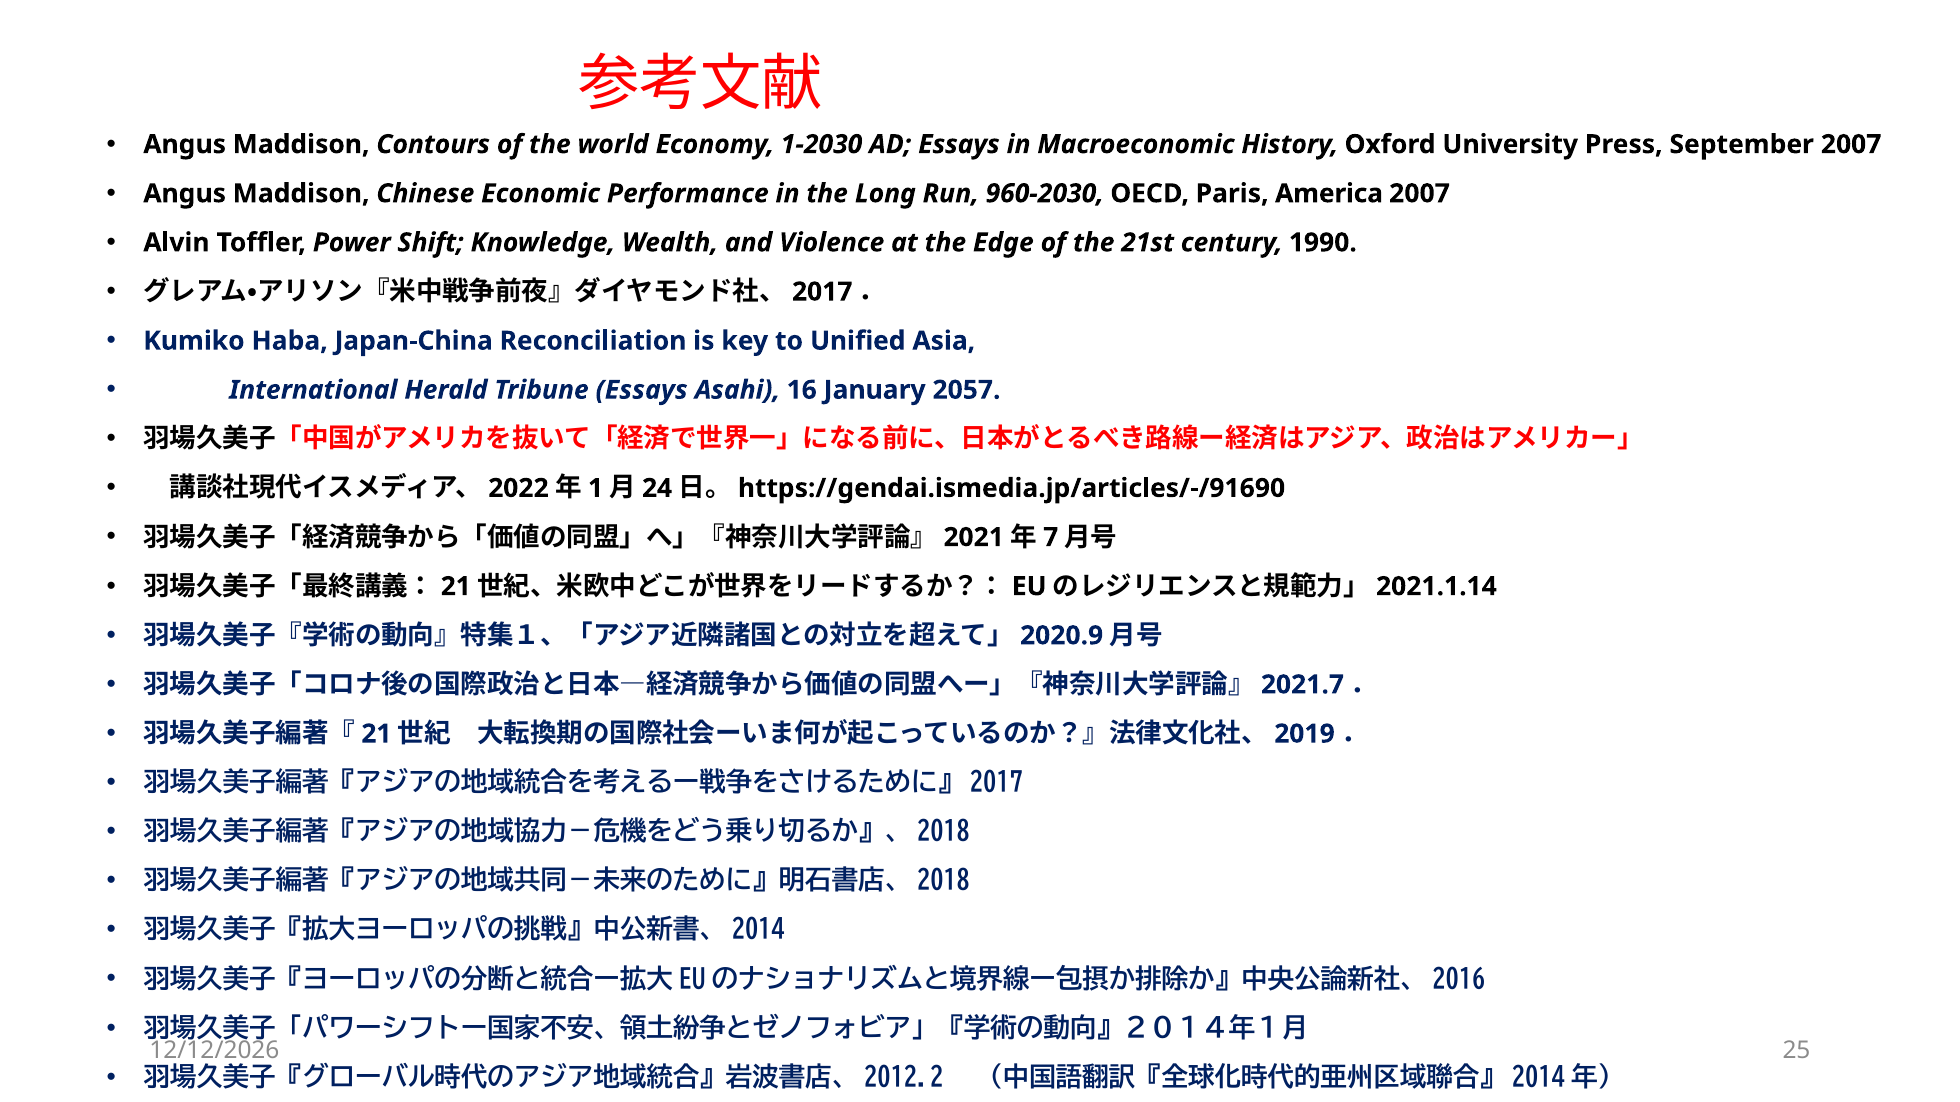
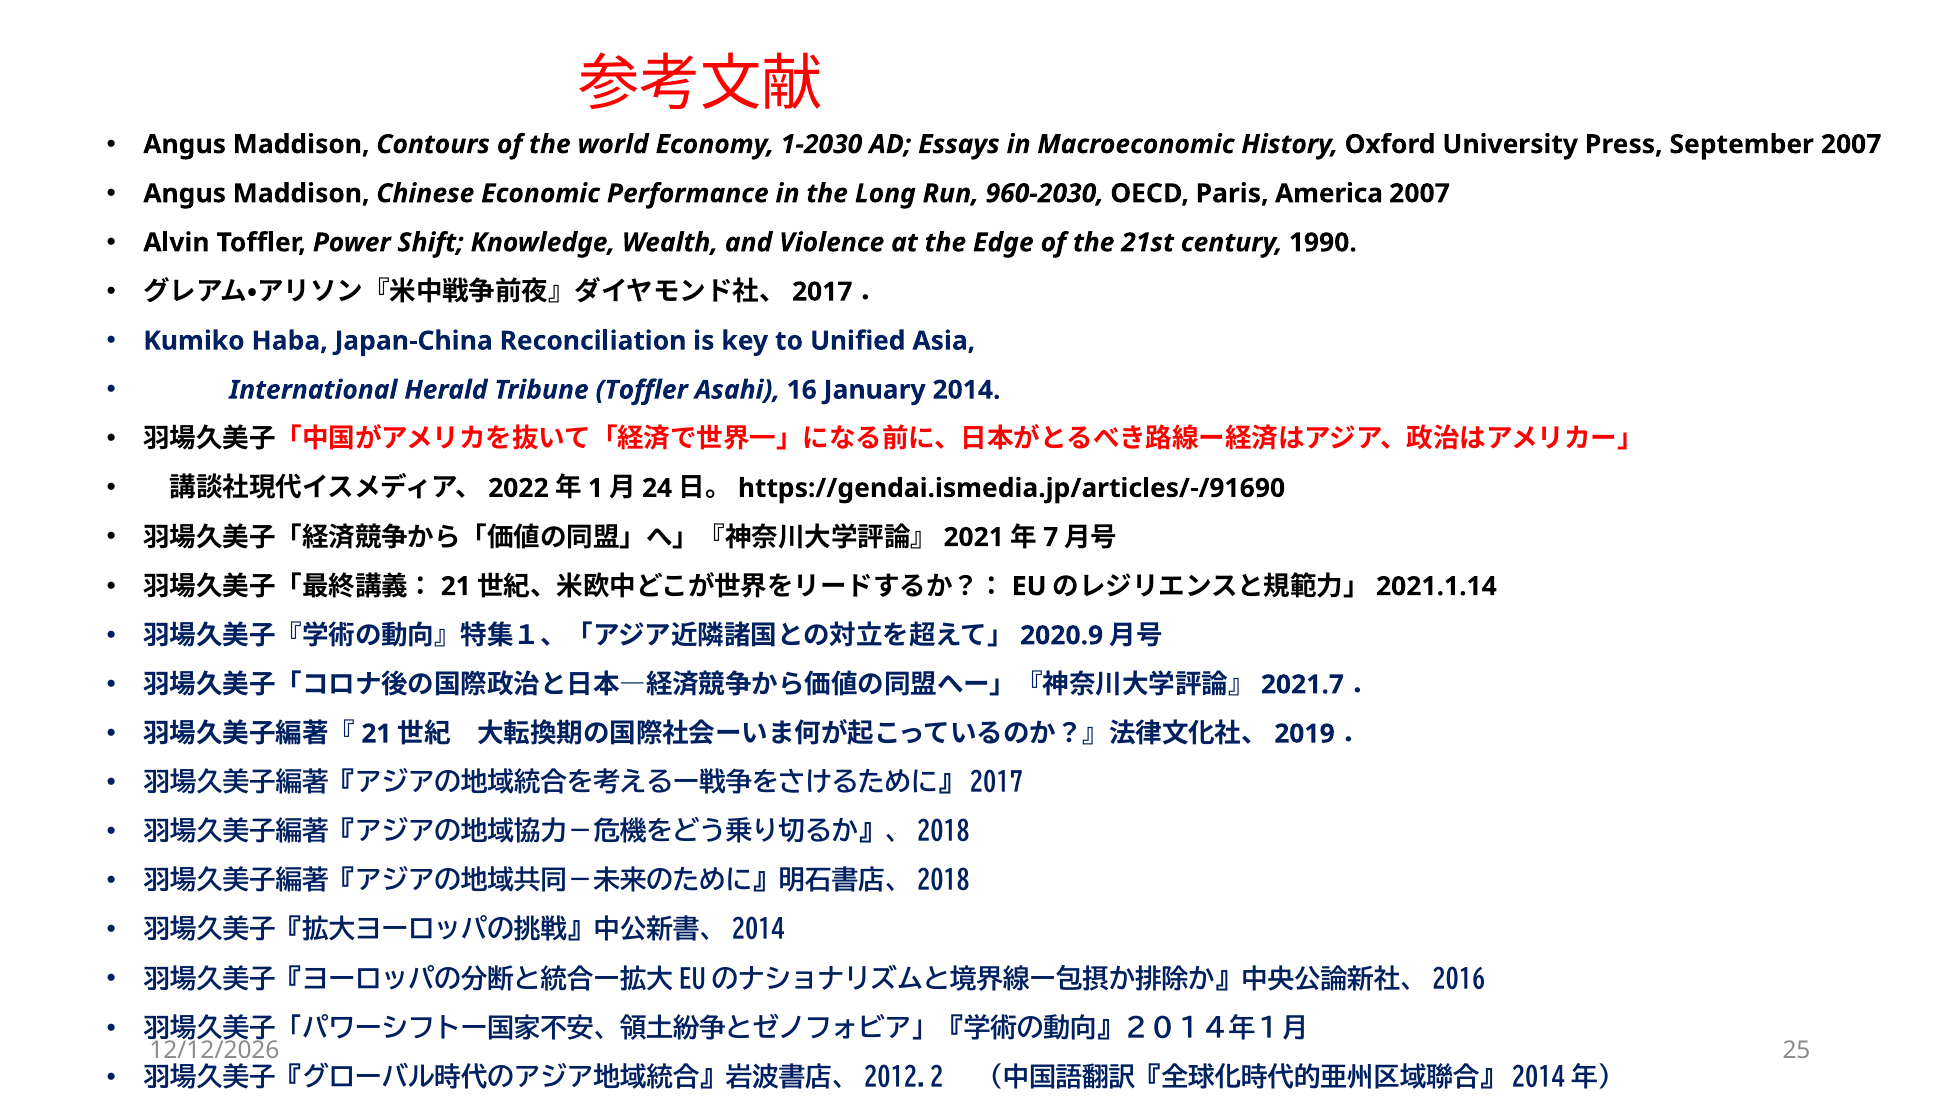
Tribune Essays: Essays -> Toffler
2057: 2057 -> 2014
